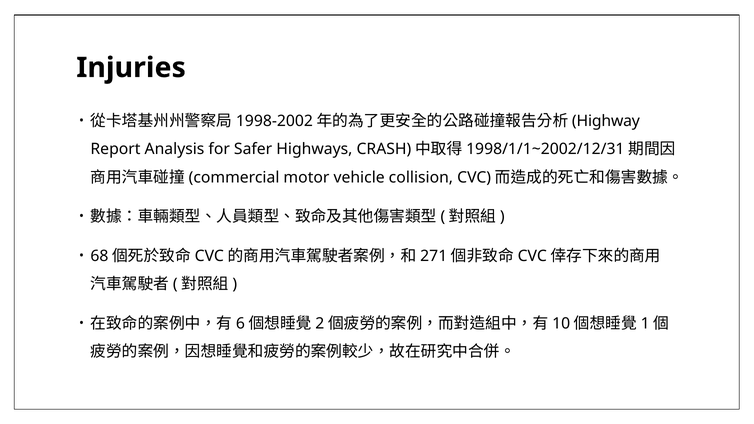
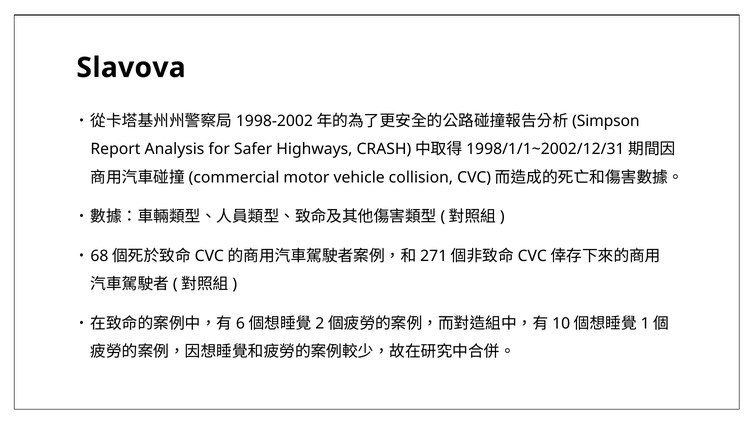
Injuries: Injuries -> Slavova
Highway: Highway -> Simpson
